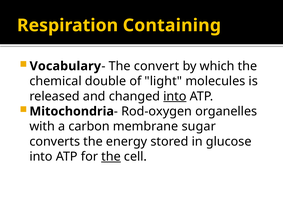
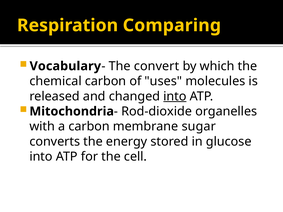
Containing: Containing -> Comparing
chemical double: double -> carbon
light: light -> uses
Rod-oxygen: Rod-oxygen -> Rod-dioxide
the at (111, 157) underline: present -> none
